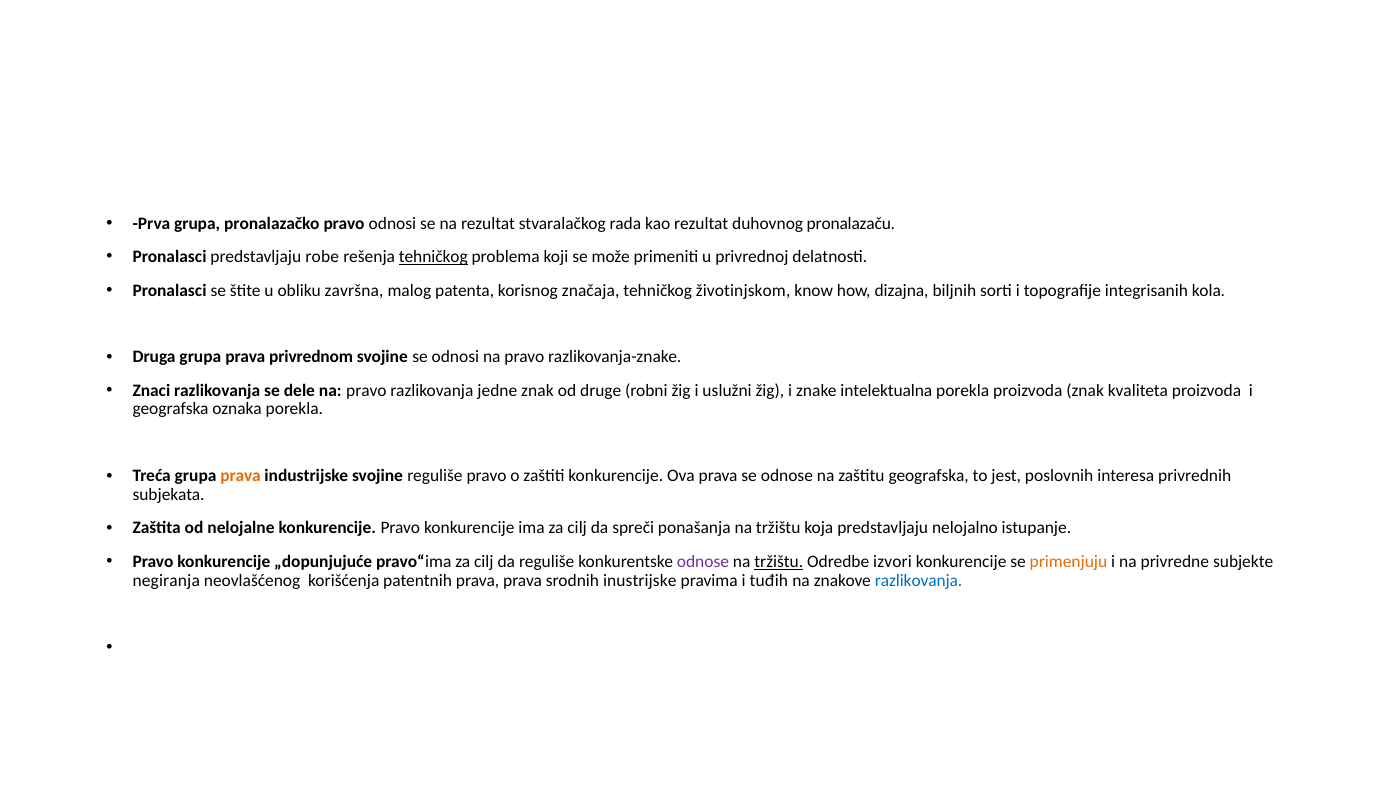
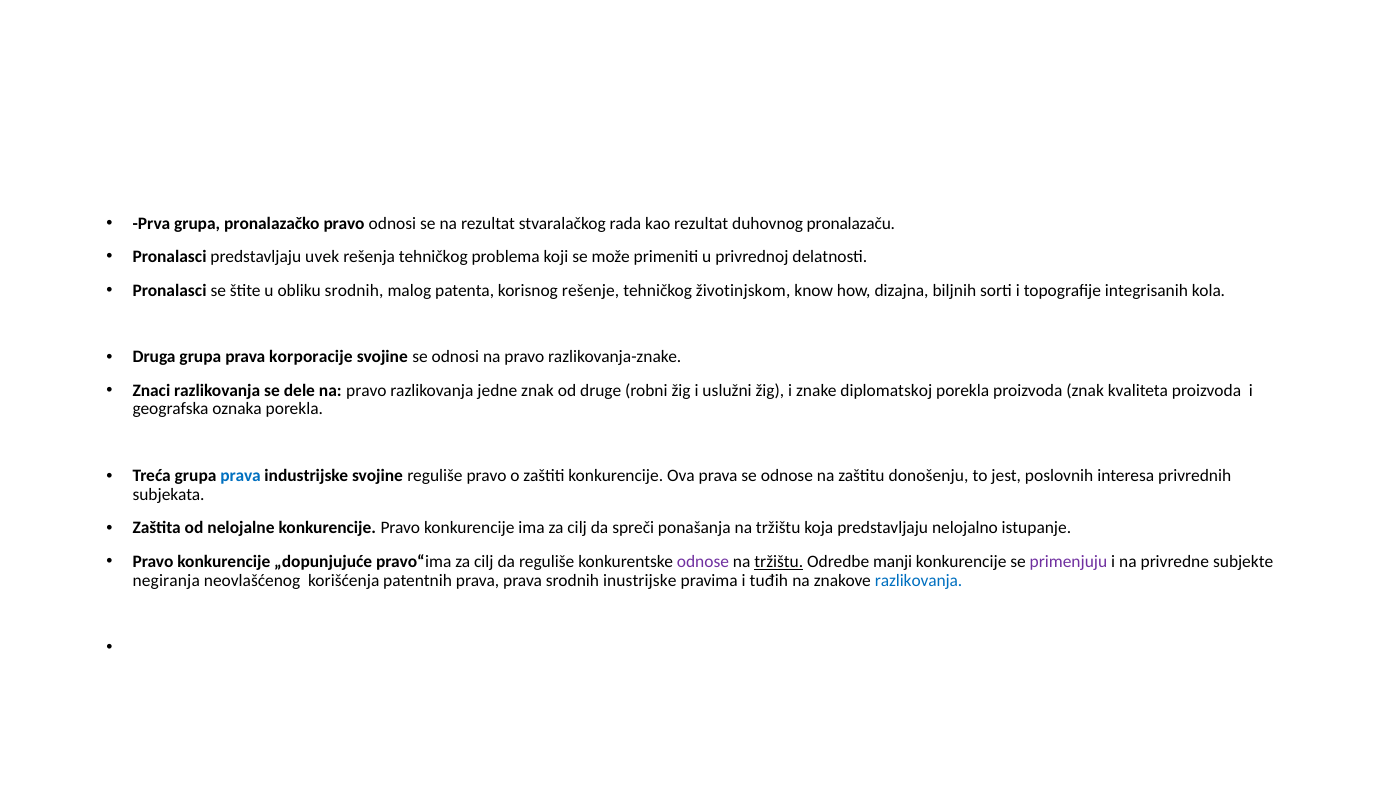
robe: robe -> uvek
tehničkog at (433, 257) underline: present -> none
obliku završna: završna -> srodnih
značaja: značaja -> rešenje
privrednom: privrednom -> korporacije
intelektualna: intelektualna -> diplomatskoj
prava at (241, 476) colour: orange -> blue
zaštitu geografska: geografska -> donošenju
izvori: izvori -> manji
primenjuju colour: orange -> purple
